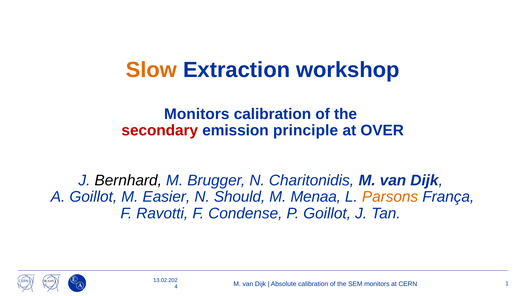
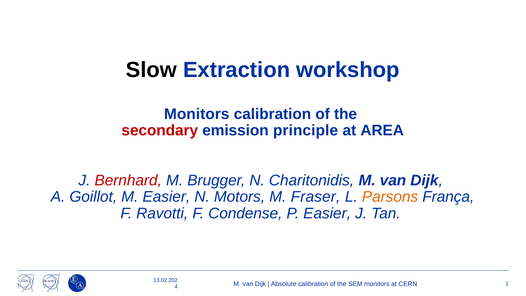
Slow colour: orange -> black
OVER: OVER -> AREA
Bernhard colour: black -> red
Should: Should -> Motors
Menaa: Menaa -> Fraser
P Goillot: Goillot -> Easier
